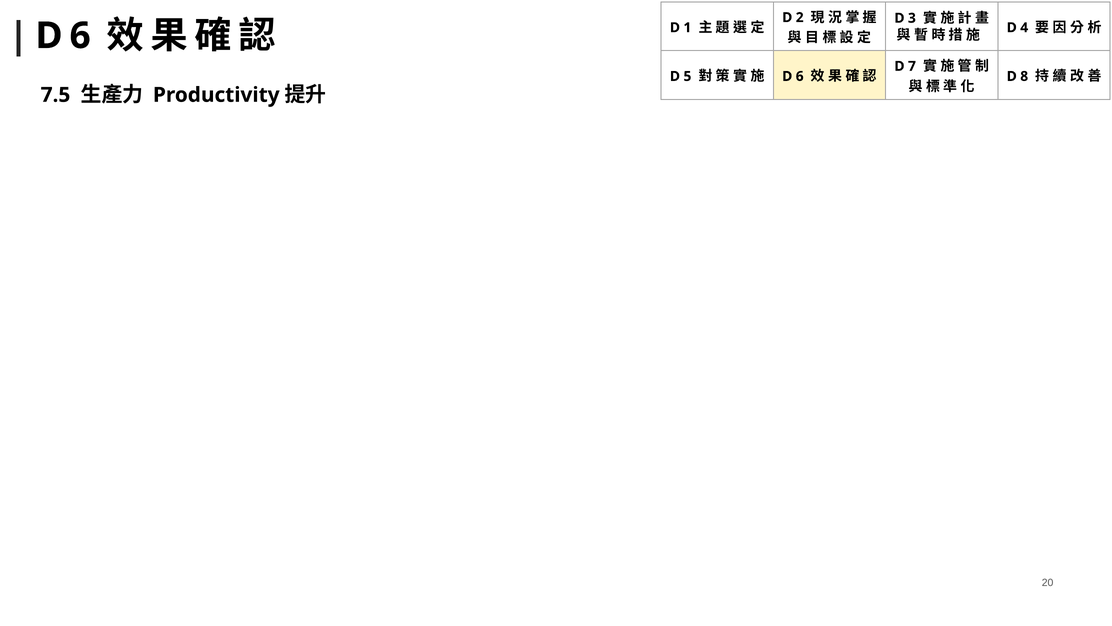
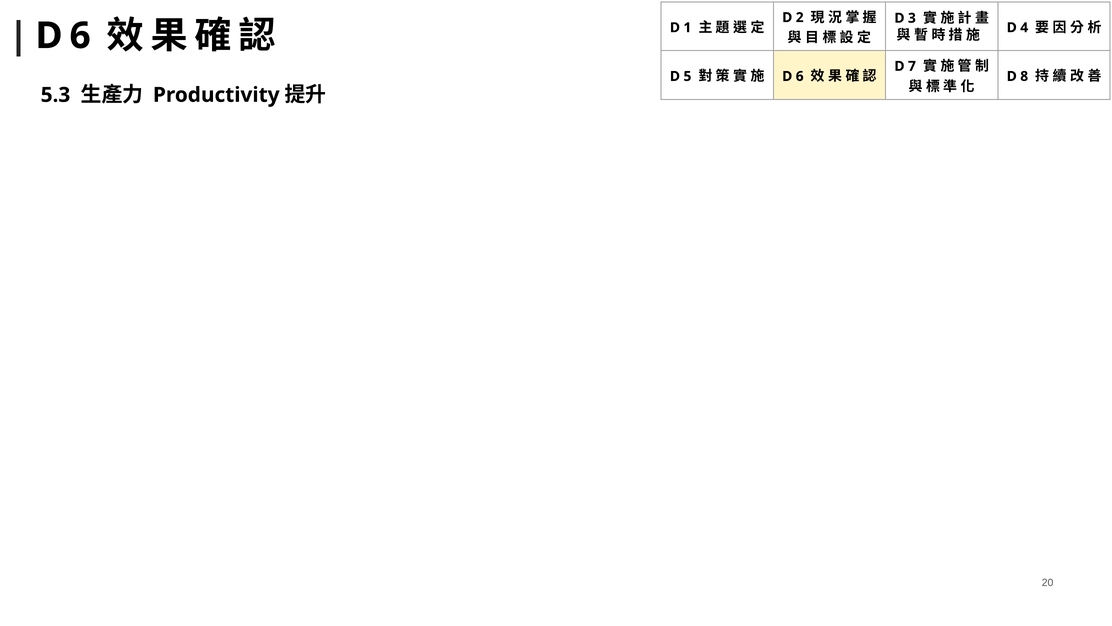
7.5: 7.5 -> 5.3
